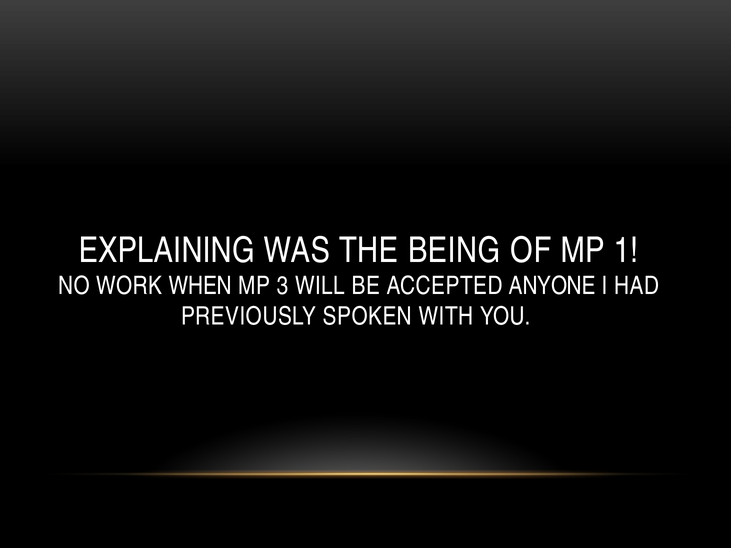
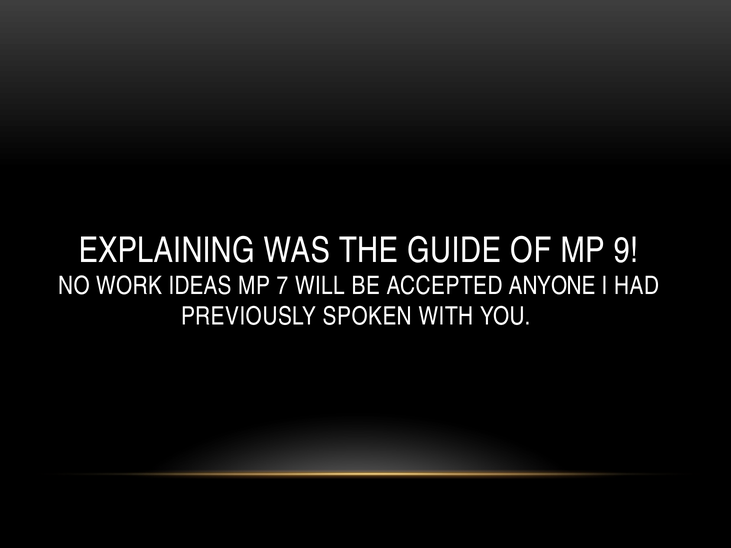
BEING: BEING -> GUIDE
1: 1 -> 9
WHEN: WHEN -> IDEAS
3: 3 -> 7
